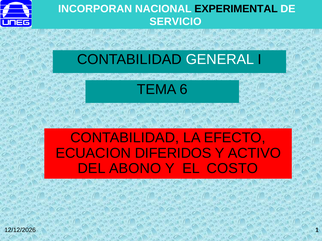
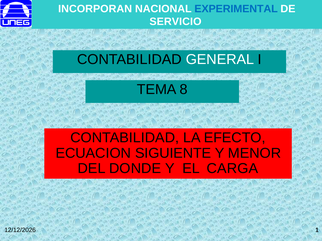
EXPERIMENTAL colour: black -> blue
6: 6 -> 8
DIFERIDOS: DIFERIDOS -> SIGUIENTE
ACTIVO: ACTIVO -> MENOR
ABONO: ABONO -> DONDE
COSTO: COSTO -> CARGA
